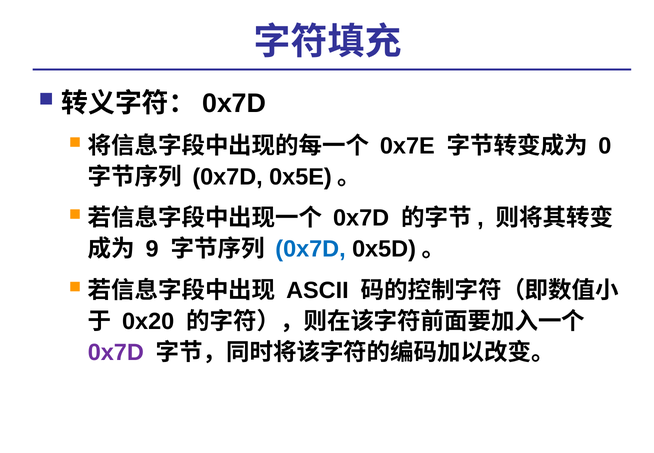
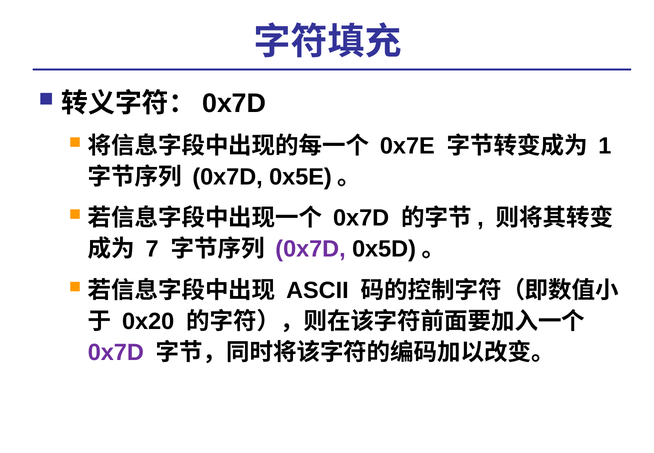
0: 0 -> 1
9: 9 -> 7
0x7D at (310, 249) colour: blue -> purple
